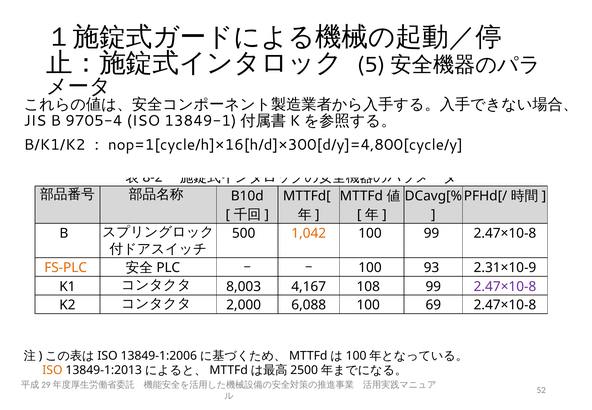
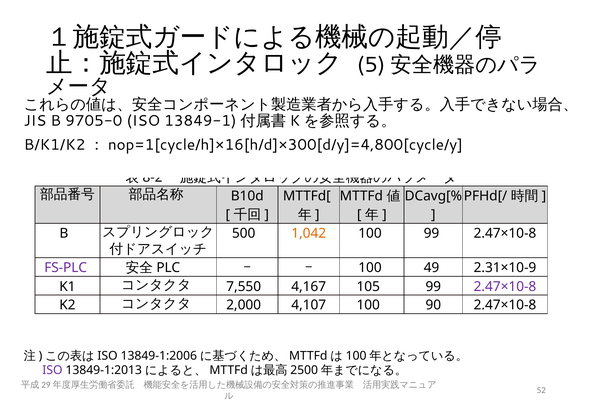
9705-4: 9705-4 -> 9705-0
FS-PLC colour: orange -> purple
93: 93 -> 49
8,003: 8,003 -> 7,550
108: 108 -> 105
6,088: 6,088 -> 4,107
69: 69 -> 90
ISO at (52, 370) colour: orange -> purple
